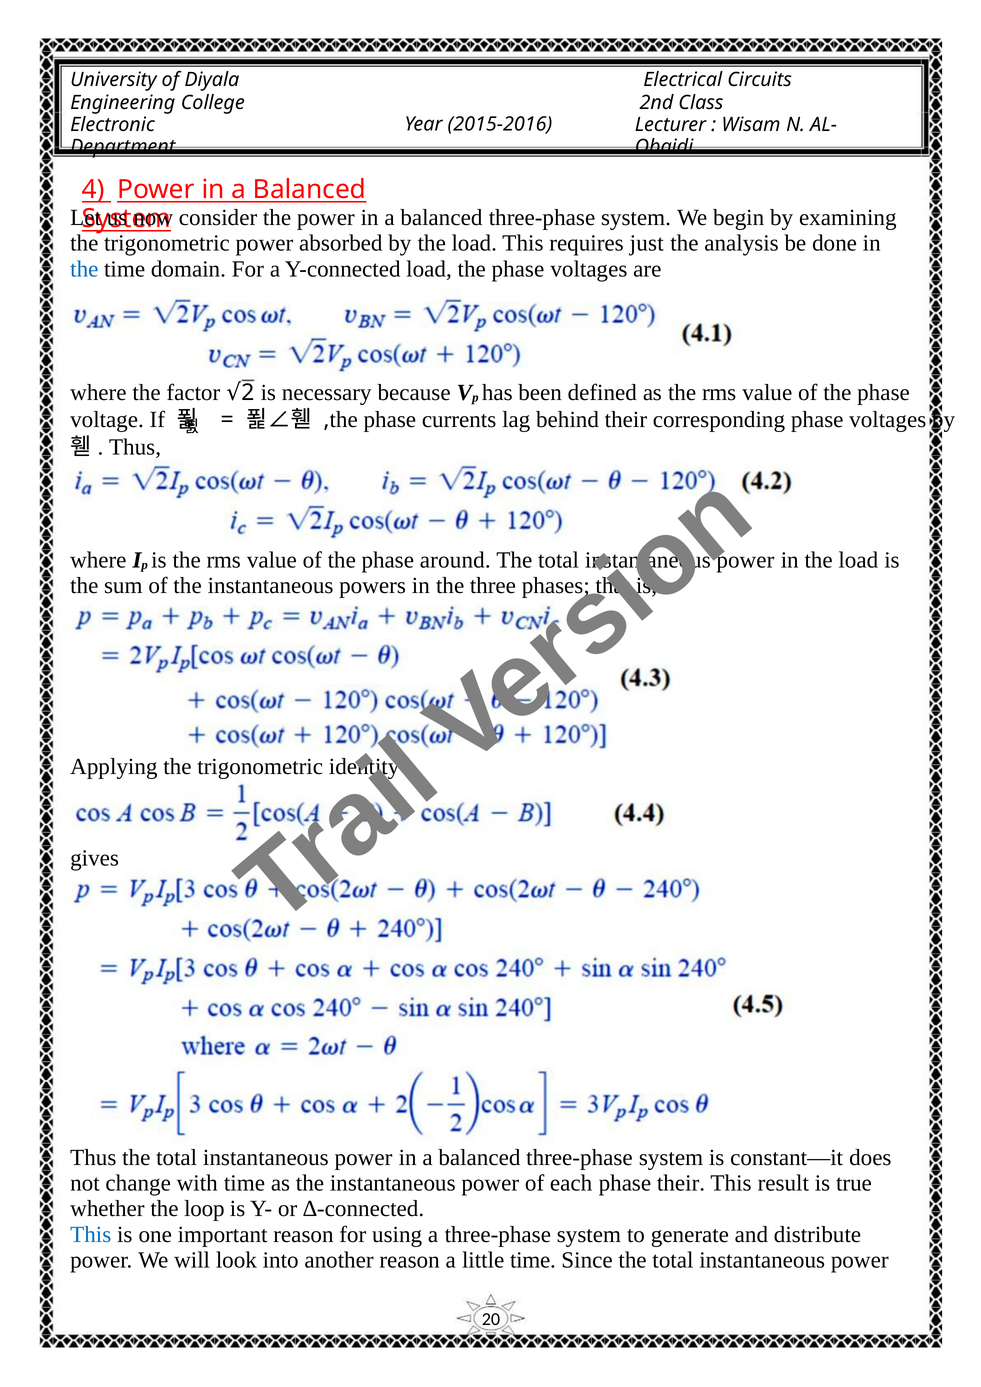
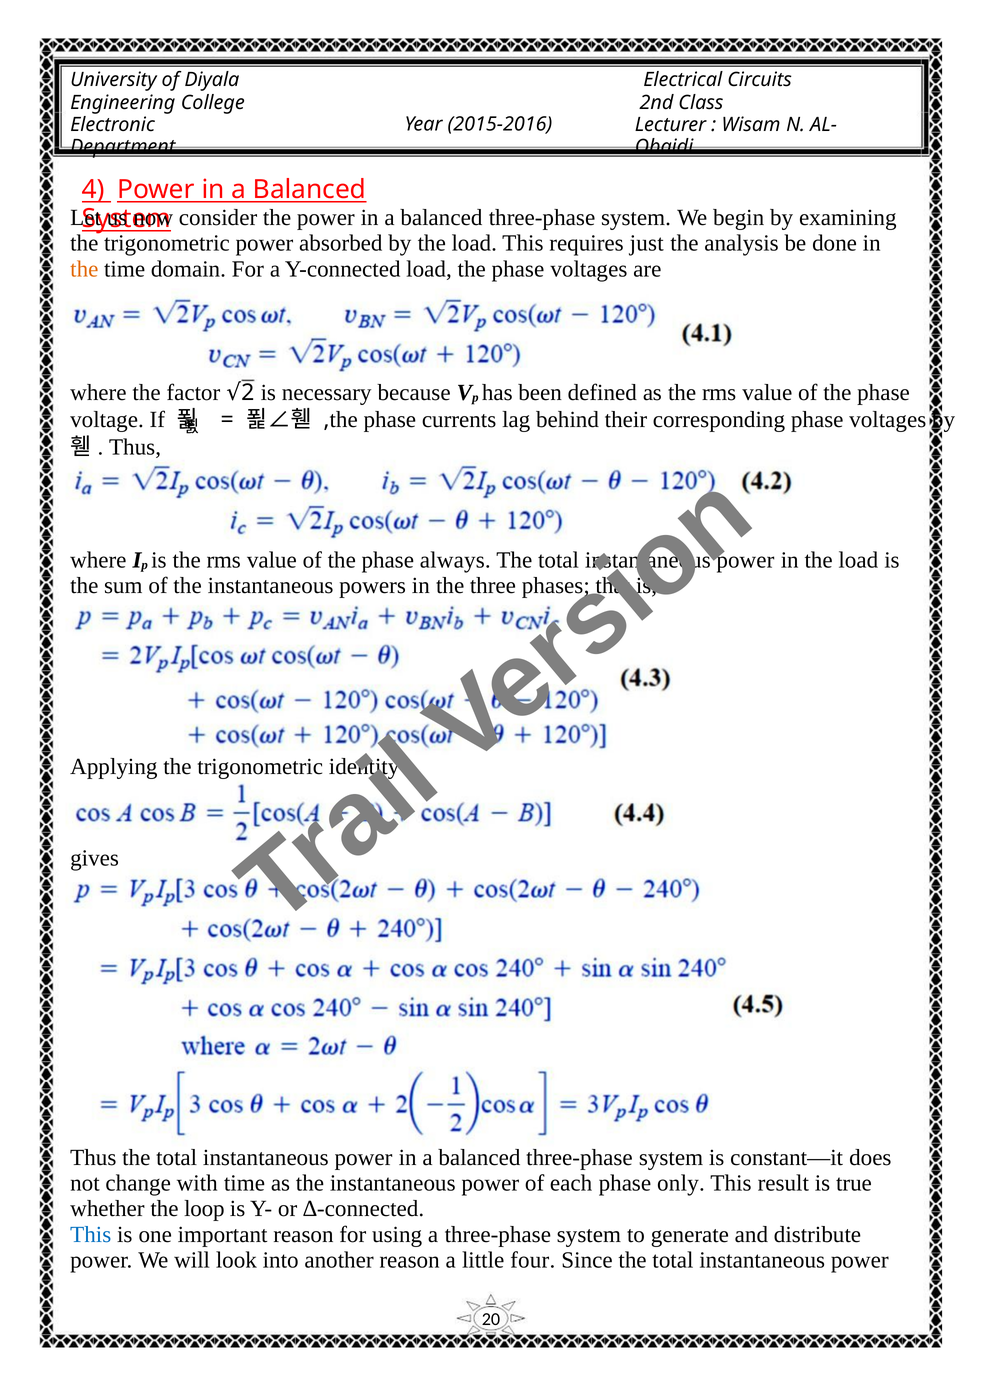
the at (84, 269) colour: blue -> orange
around: around -> always
phase their: their -> only
little time: time -> four
